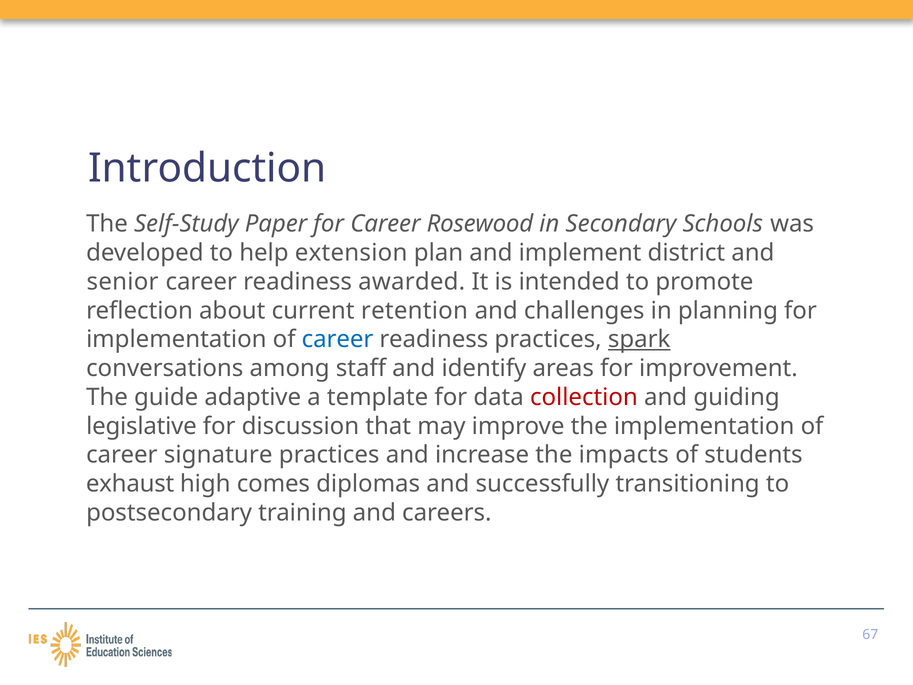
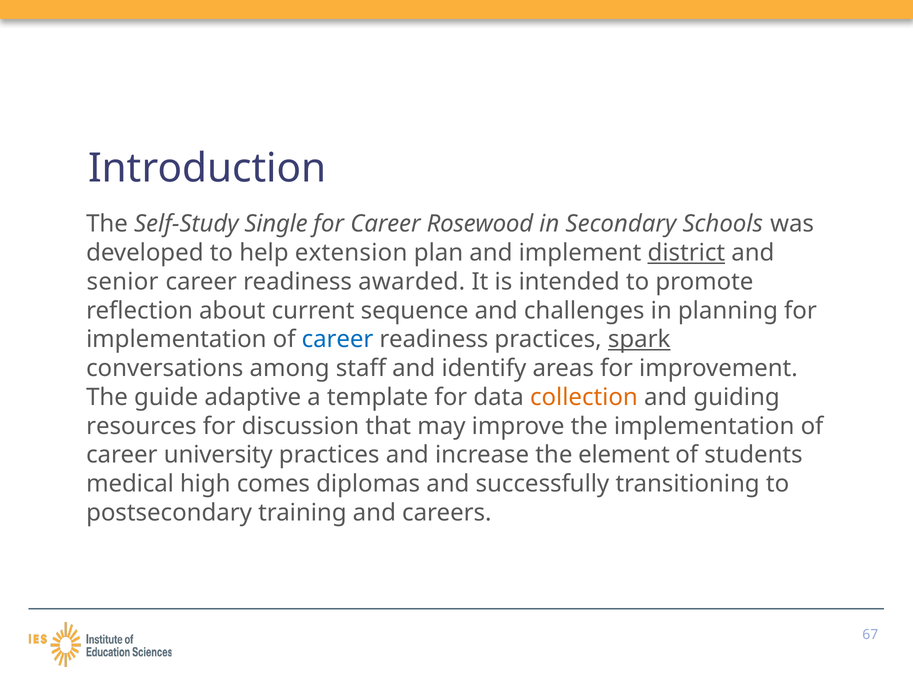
Paper: Paper -> Single
district underline: none -> present
retention: retention -> sequence
collection colour: red -> orange
legislative: legislative -> resources
signature: signature -> university
impacts: impacts -> element
exhaust: exhaust -> medical
